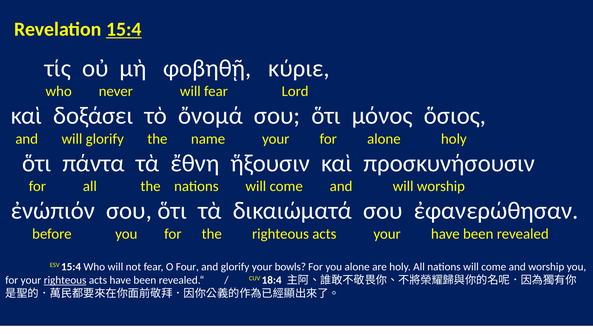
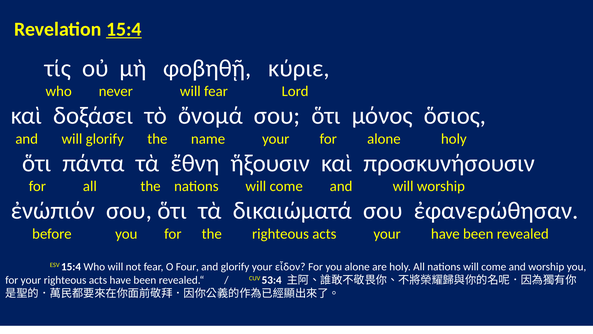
bowls: bowls -> εἶδον
righteous at (65, 281) underline: present -> none
18:4: 18:4 -> 53:4
